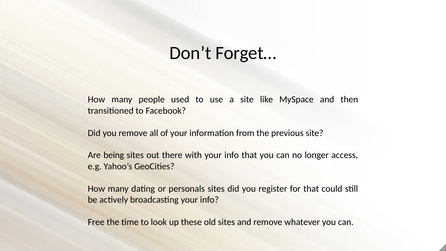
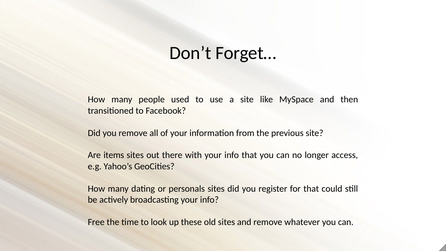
being: being -> items
